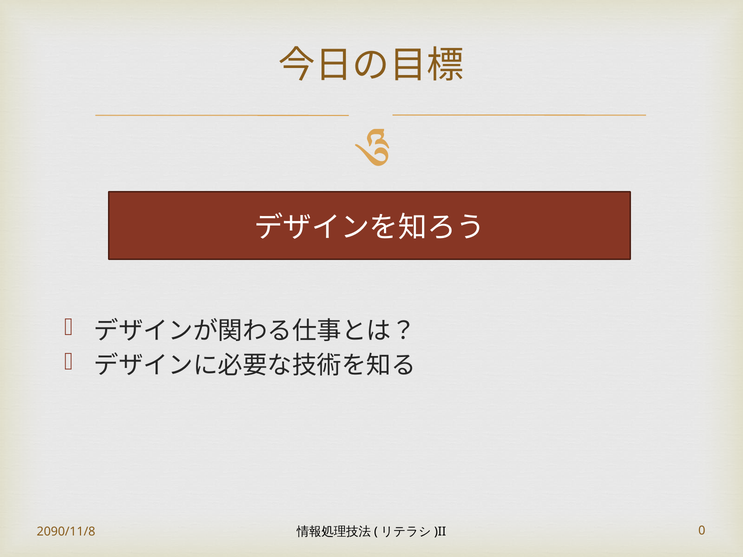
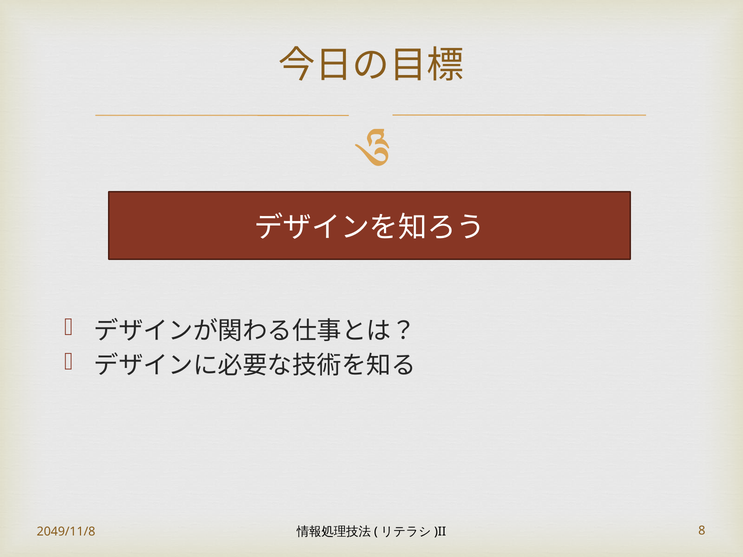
2090/11/8: 2090/11/8 -> 2049/11/8
0: 0 -> 8
